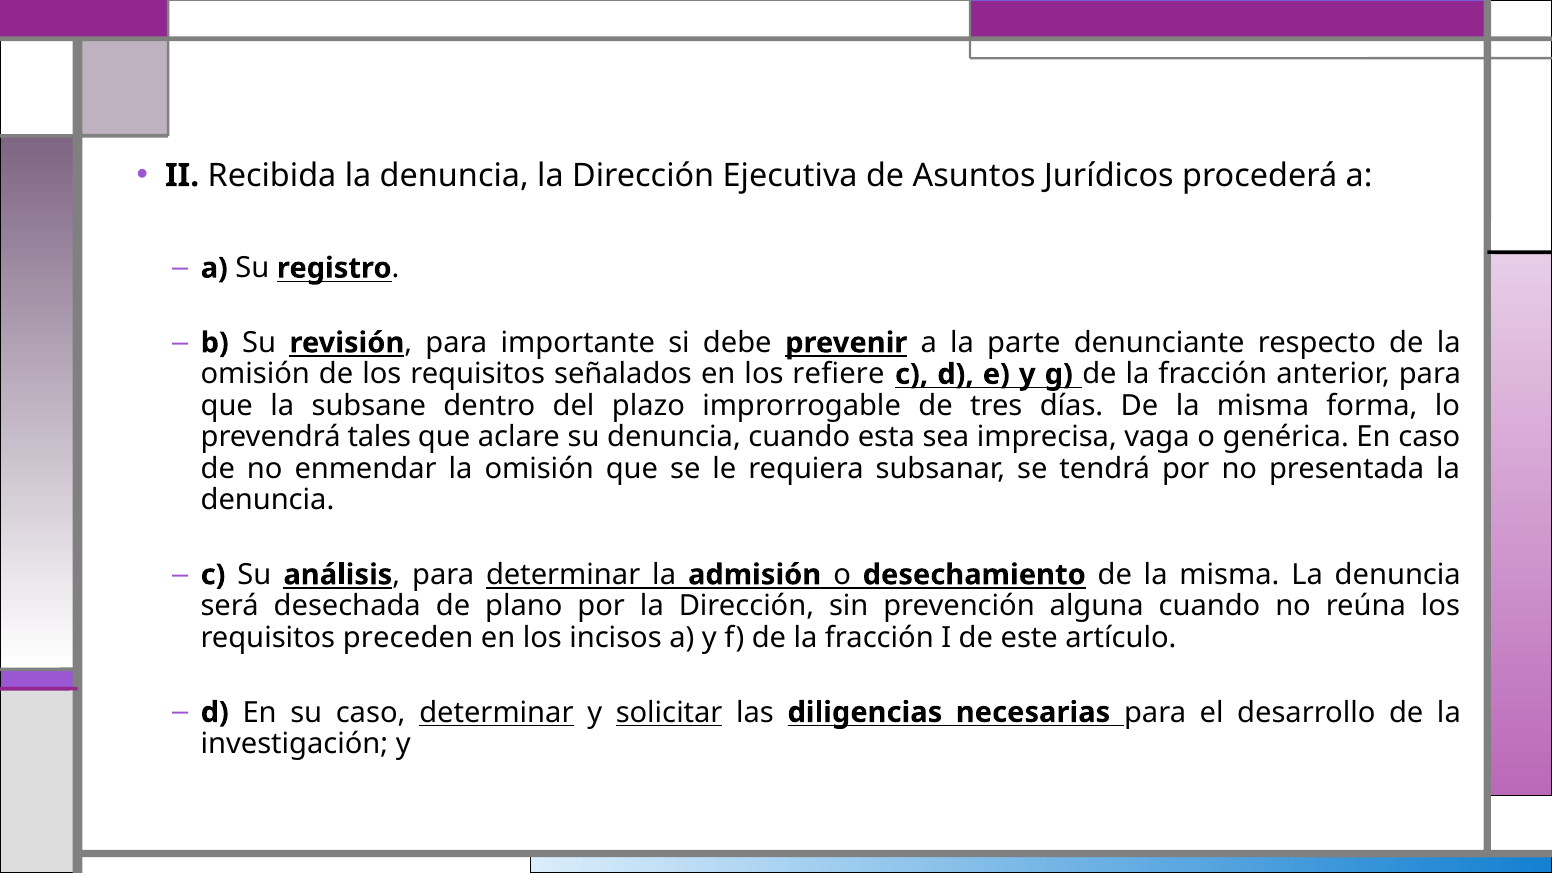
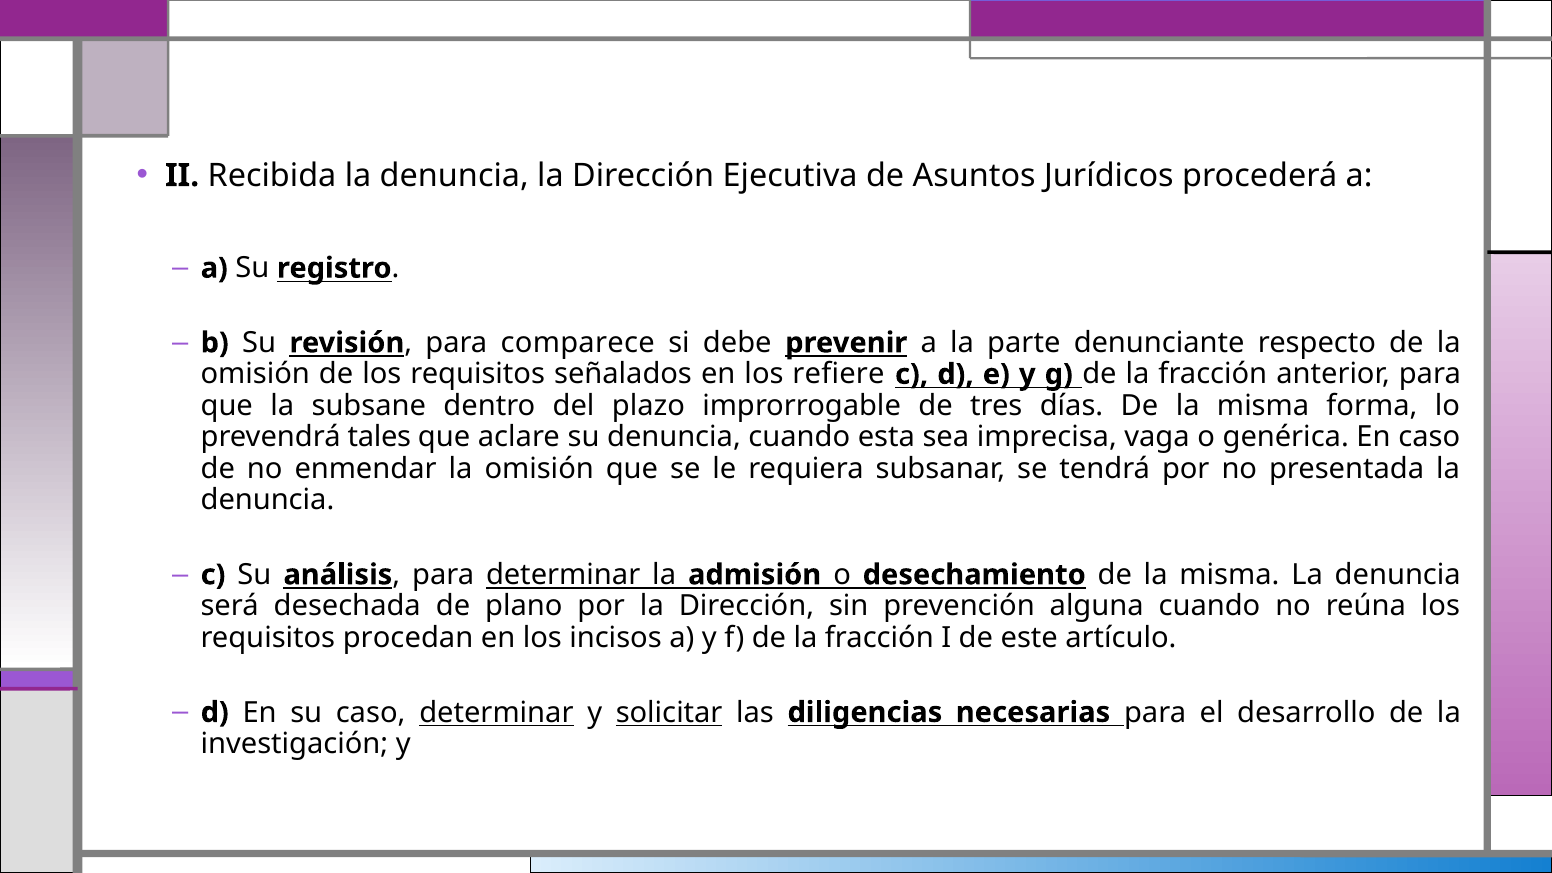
importante: importante -> comparece
preceden: preceden -> procedan
